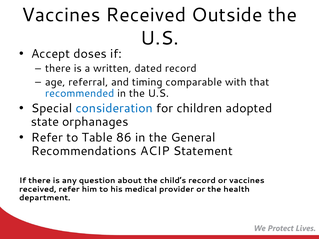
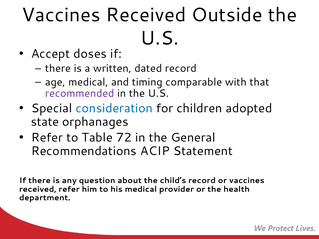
age referral: referral -> medical
recommended colour: blue -> purple
86: 86 -> 72
